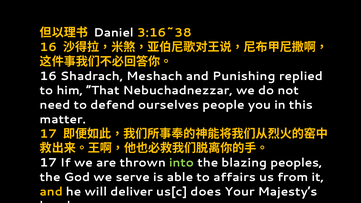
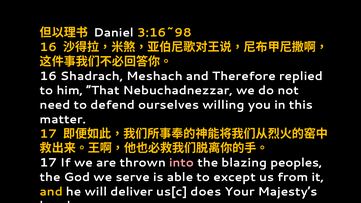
3:16~38: 3:16~38 -> 3:16~98
Punishing: Punishing -> Therefore
people: people -> willing
into colour: light green -> pink
affairs: affairs -> except
